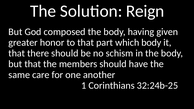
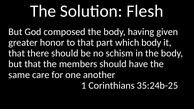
Reign: Reign -> Flesh
32:24b-25: 32:24b-25 -> 35:24b-25
